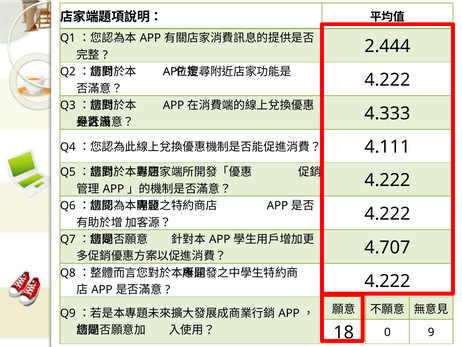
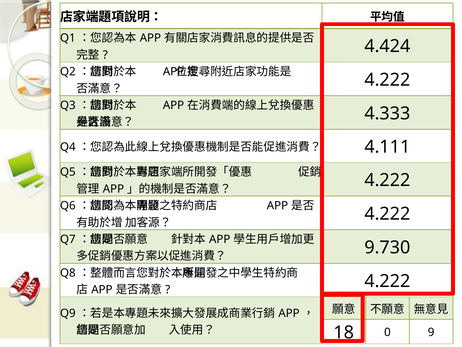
2.444: 2.444 -> 4.424
4.707: 4.707 -> 9.730
